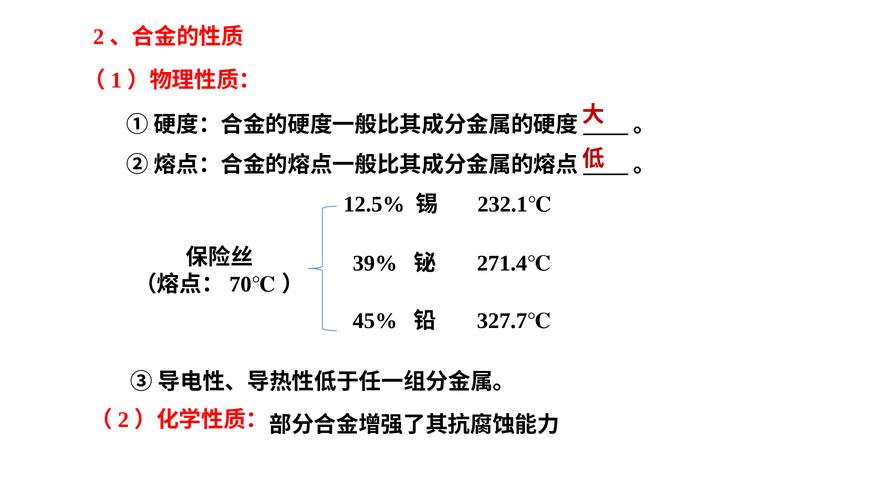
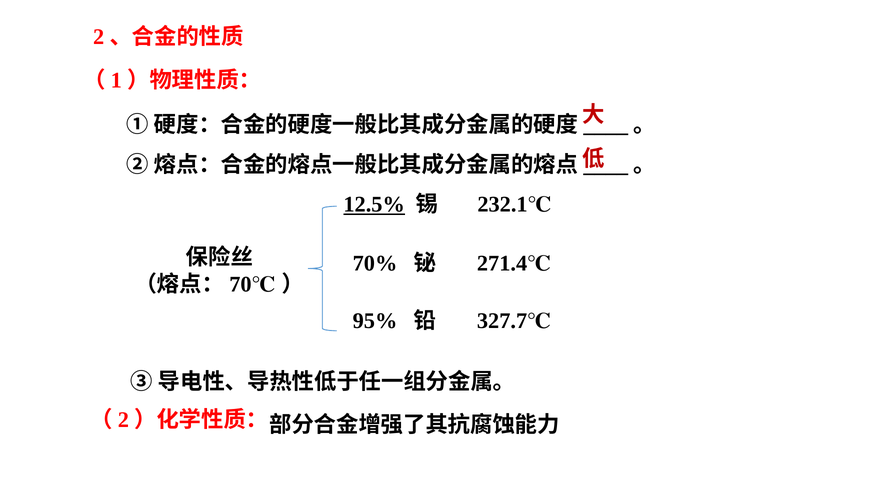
12.5% underline: none -> present
39%: 39% -> 70%
45%: 45% -> 95%
